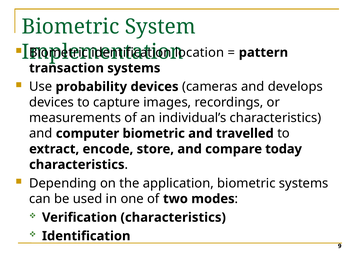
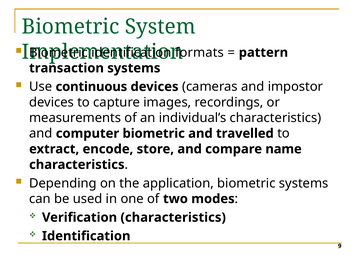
location: location -> formats
probability: probability -> continuous
develops: develops -> impostor
today: today -> name
